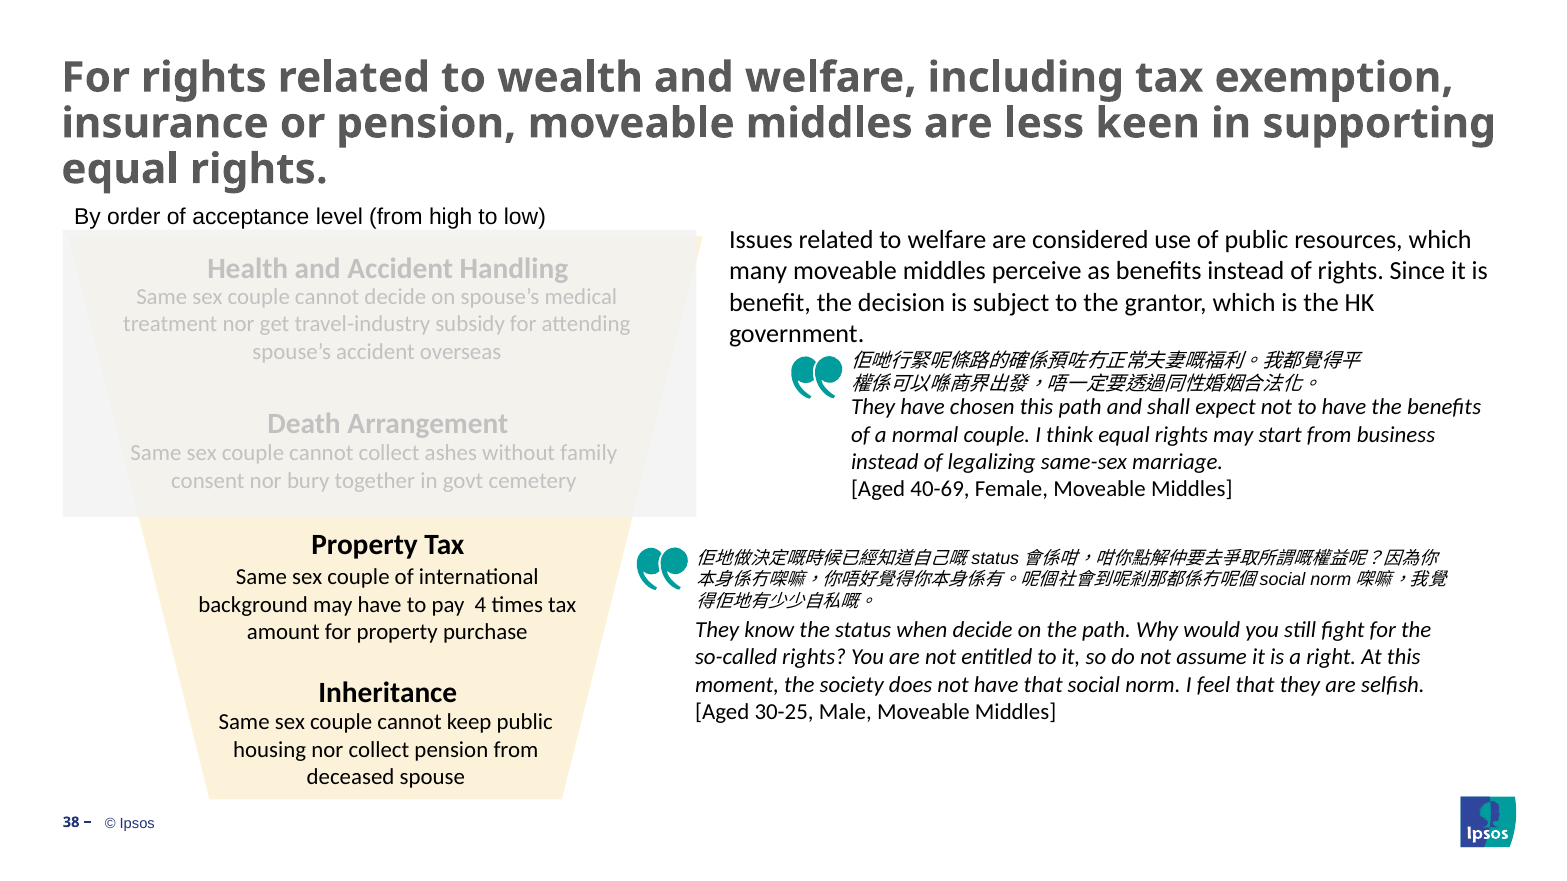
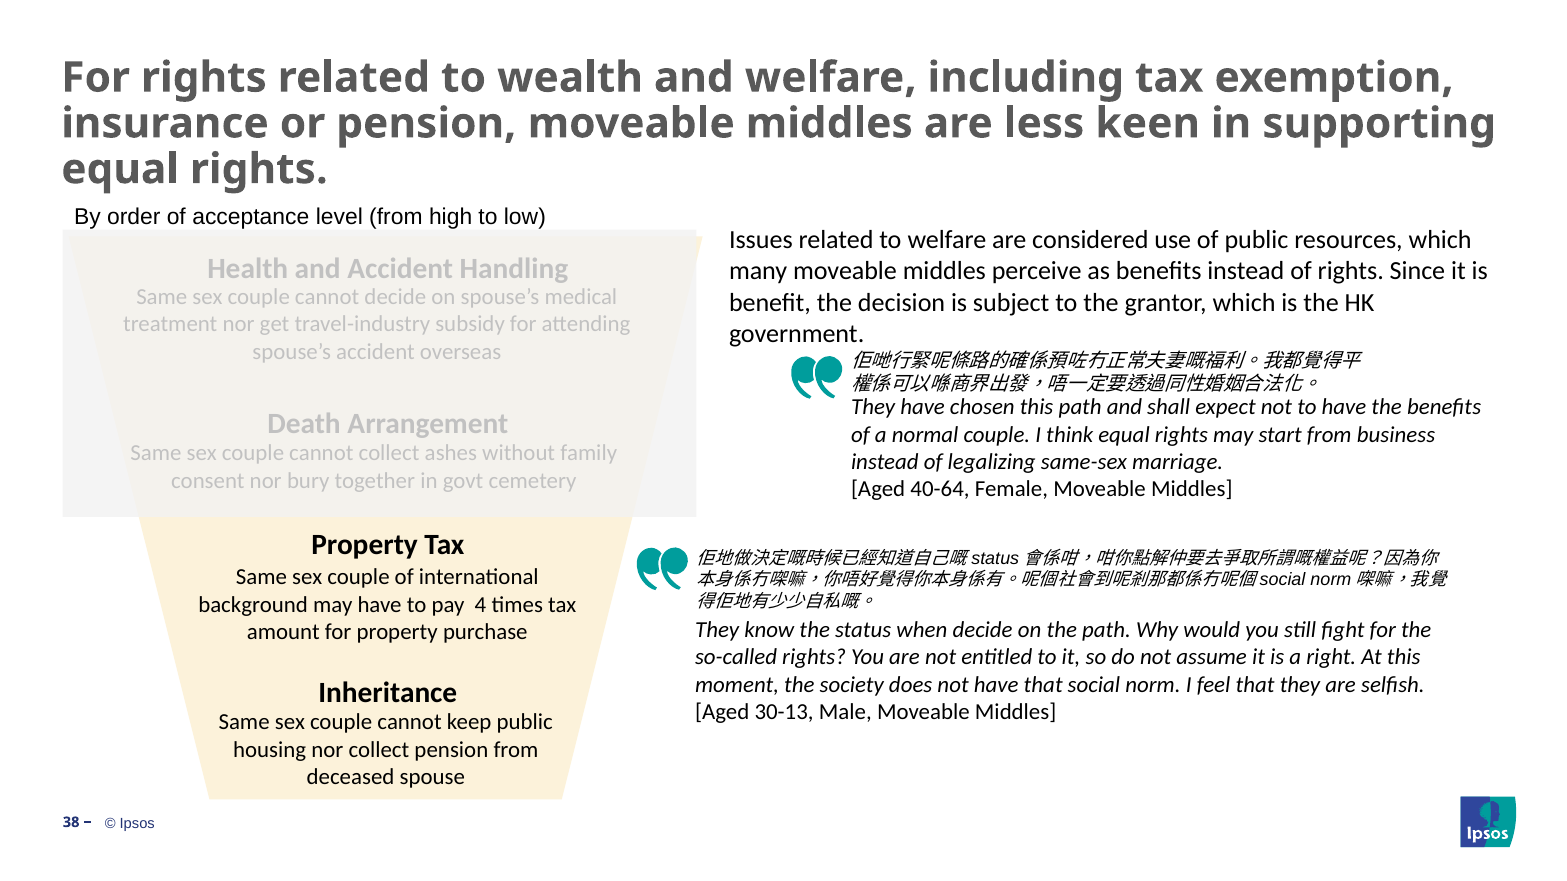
40-69: 40-69 -> 40-64
30-25: 30-25 -> 30-13
